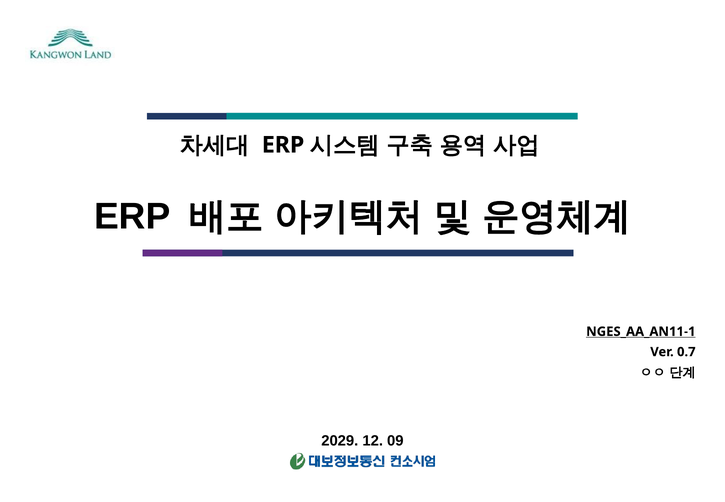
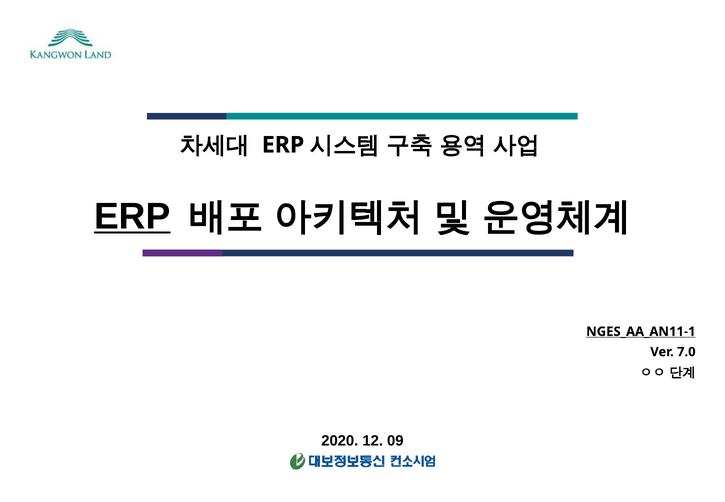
ERP at (132, 216) underline: none -> present
0.7: 0.7 -> 7.0
2029: 2029 -> 2020
